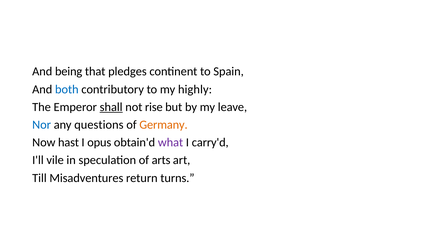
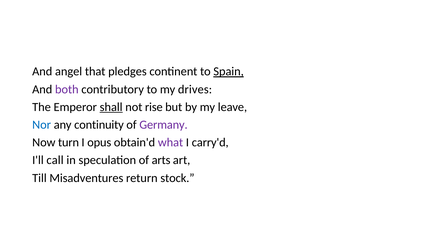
being: being -> angel
Spain underline: none -> present
both colour: blue -> purple
highly: highly -> drives
questions: questions -> continuity
Germany colour: orange -> purple
hast: hast -> turn
vile: vile -> call
turns: turns -> stock
